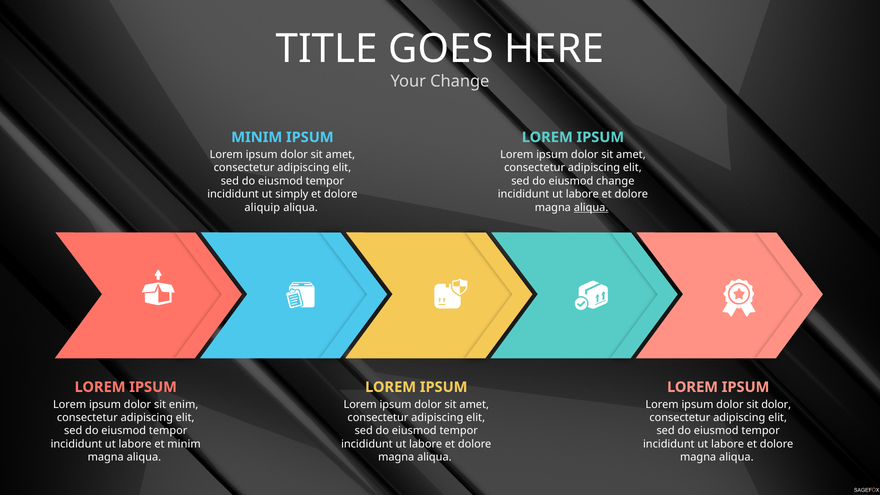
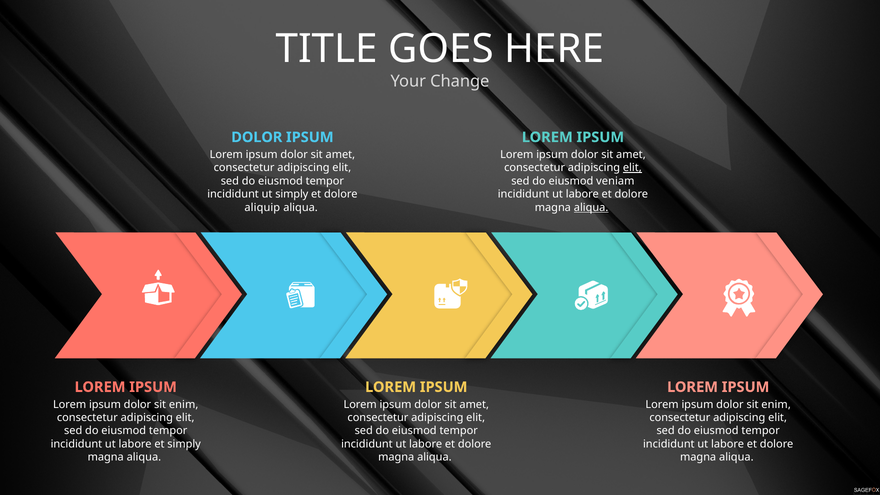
MINIM at (257, 137): MINIM -> DOLOR
elit at (632, 168) underline: none -> present
eiusmod change: change -> veniam
dolor at (776, 404): dolor -> enim
et minim: minim -> simply
